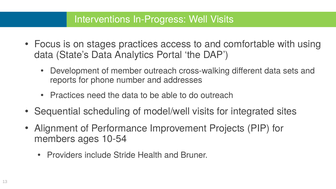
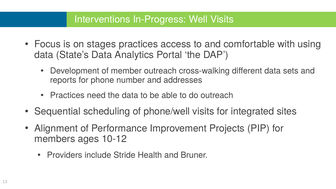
model/well: model/well -> phone/well
10-54: 10-54 -> 10-12
